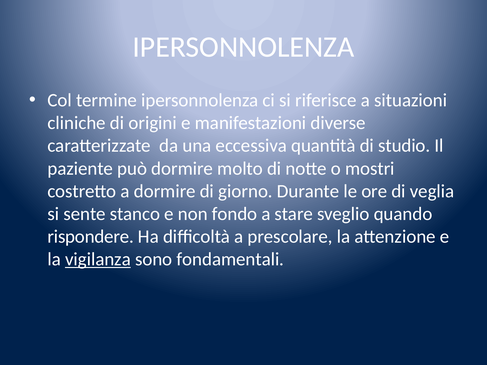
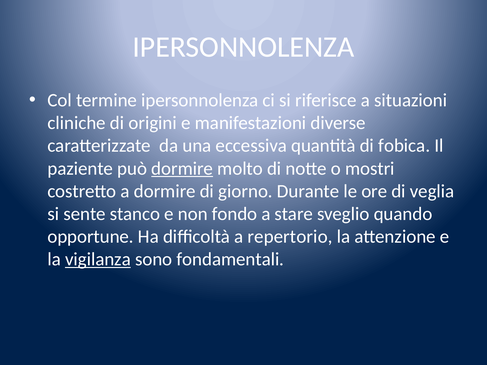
studio: studio -> fobica
dormire at (182, 169) underline: none -> present
rispondere: rispondere -> opportune
prescolare: prescolare -> repertorio
